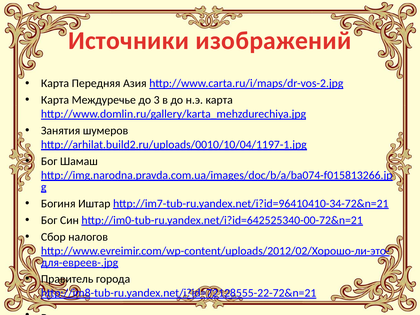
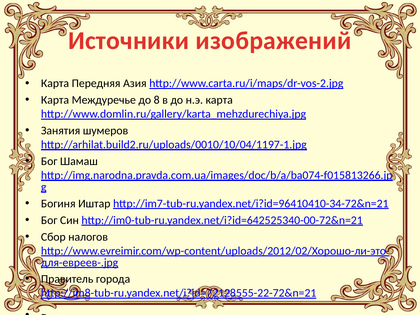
3: 3 -> 8
